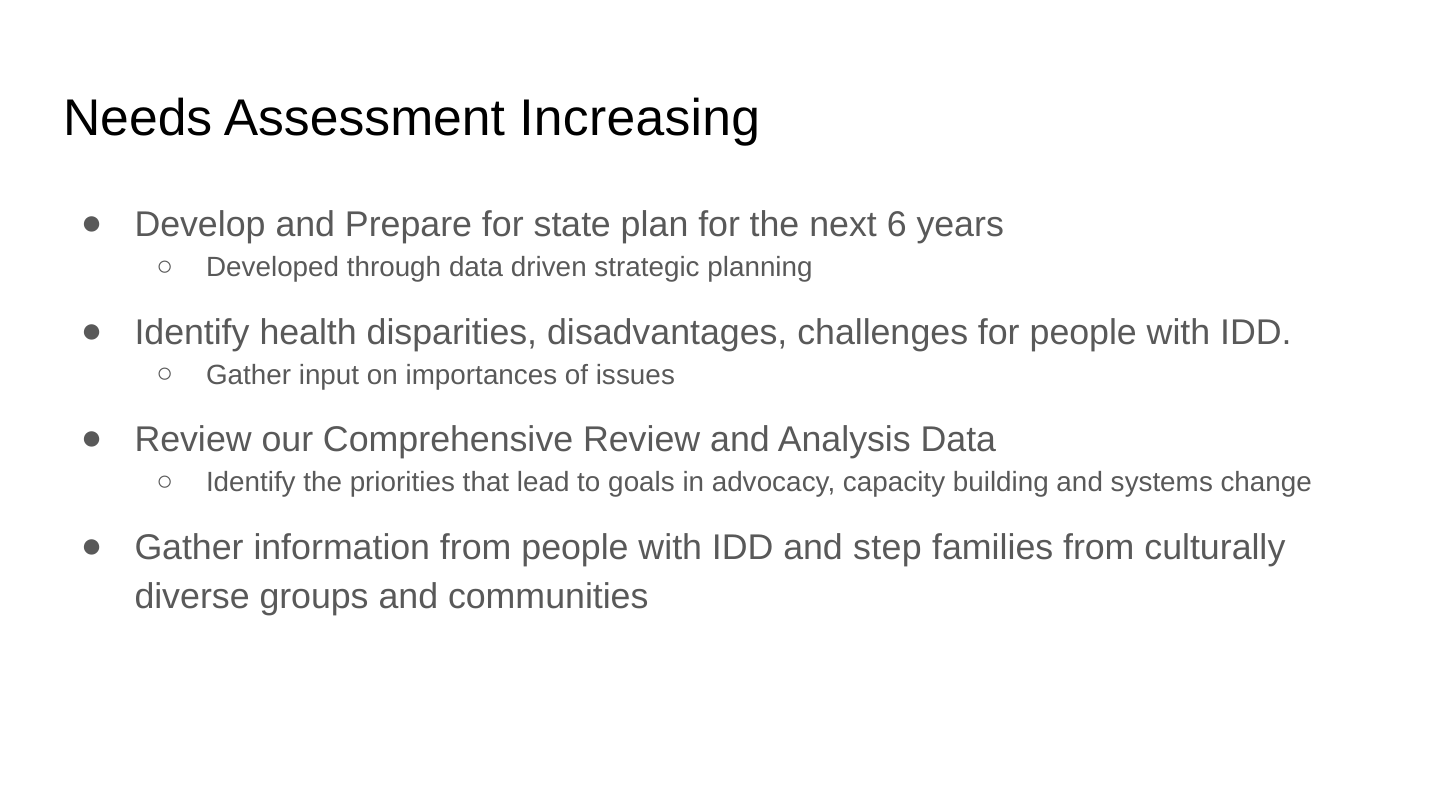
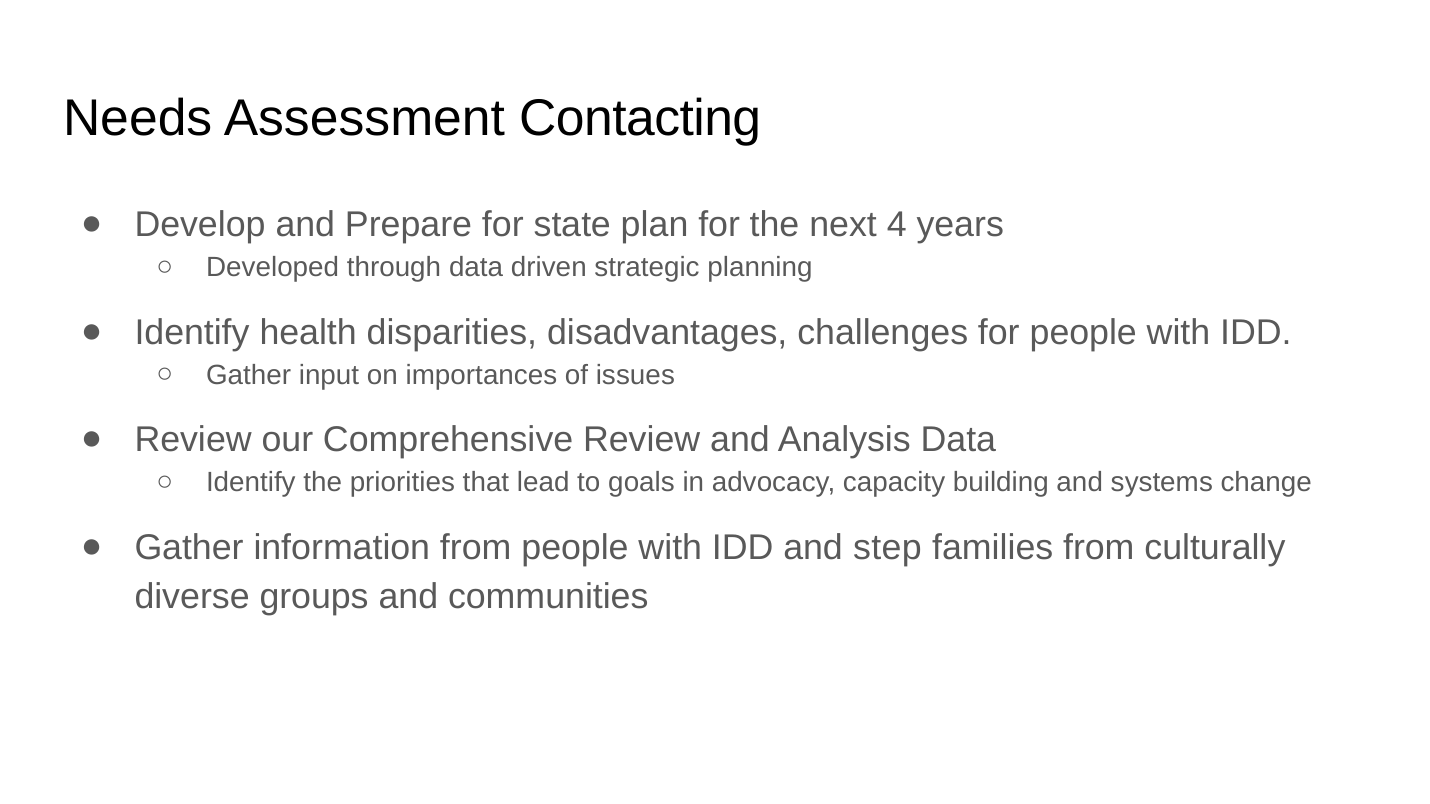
Increasing: Increasing -> Contacting
6: 6 -> 4
